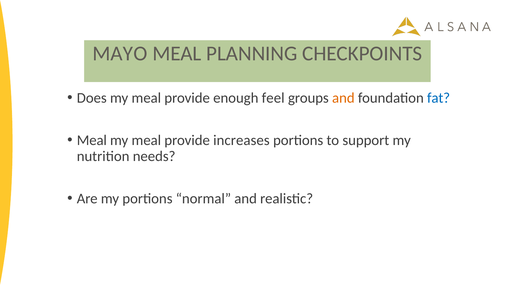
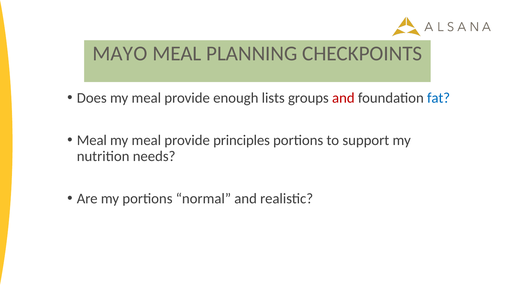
feel: feel -> lists
and at (343, 98) colour: orange -> red
increases: increases -> principles
